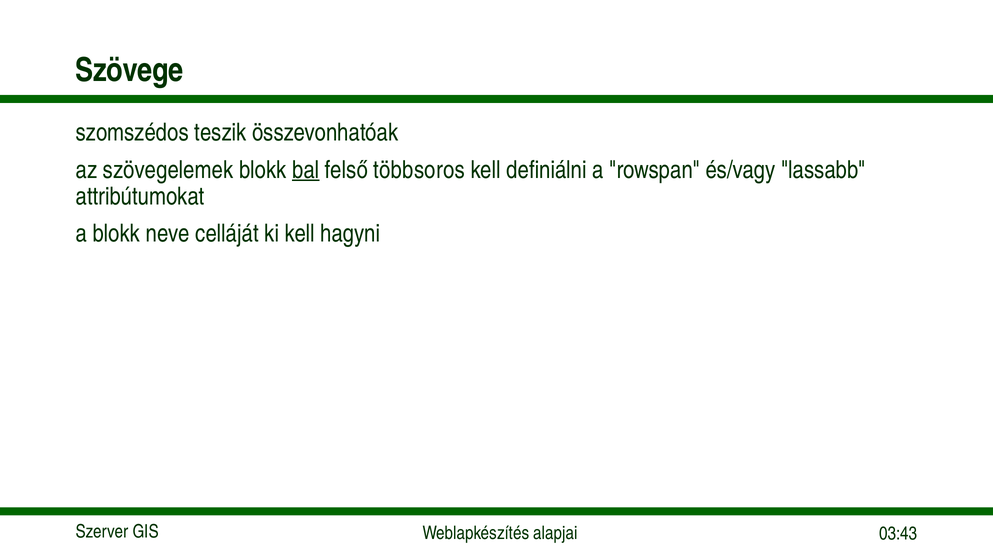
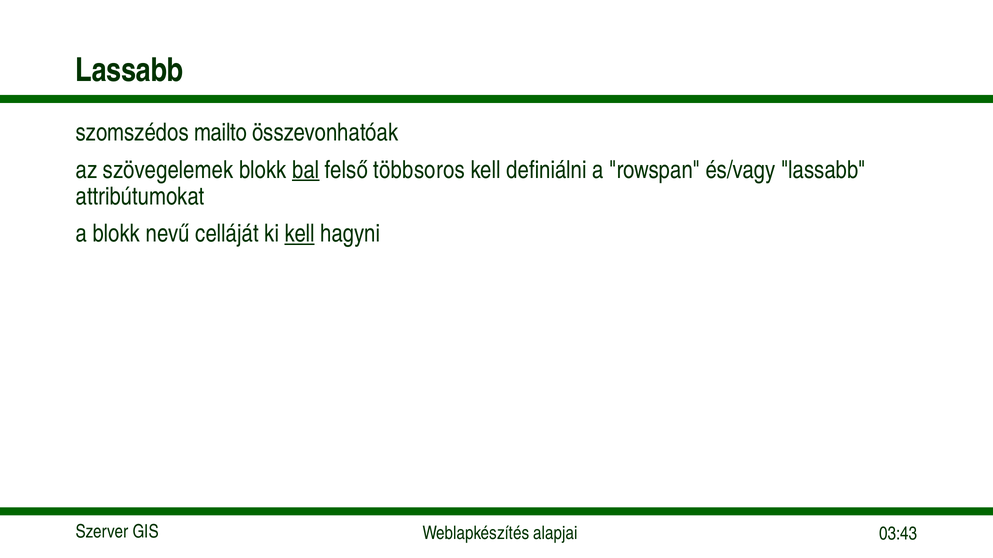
Szövege at (129, 70): Szövege -> Lassabb
teszik: teszik -> mailto
neve: neve -> nevű
kell at (300, 234) underline: none -> present
